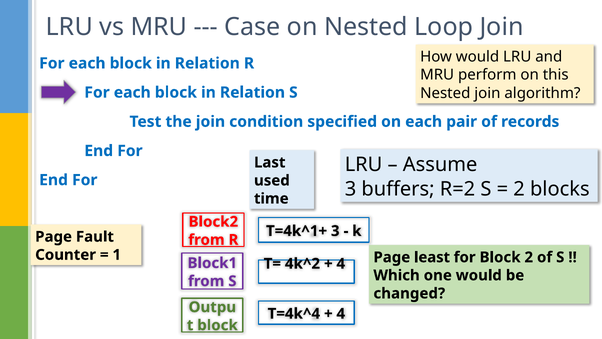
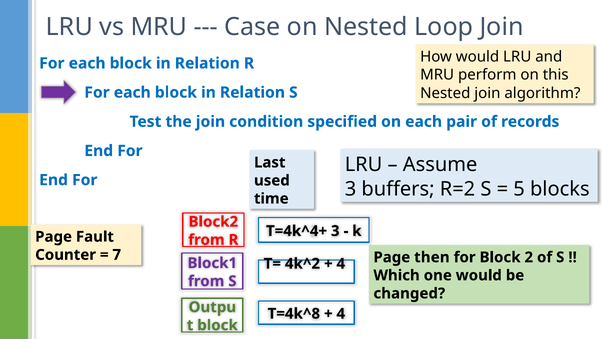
2 at (519, 189): 2 -> 5
T=4k^1+: T=4k^1+ -> T=4k^4+
1: 1 -> 7
least: least -> then
T=4k^4: T=4k^4 -> T=4k^8
